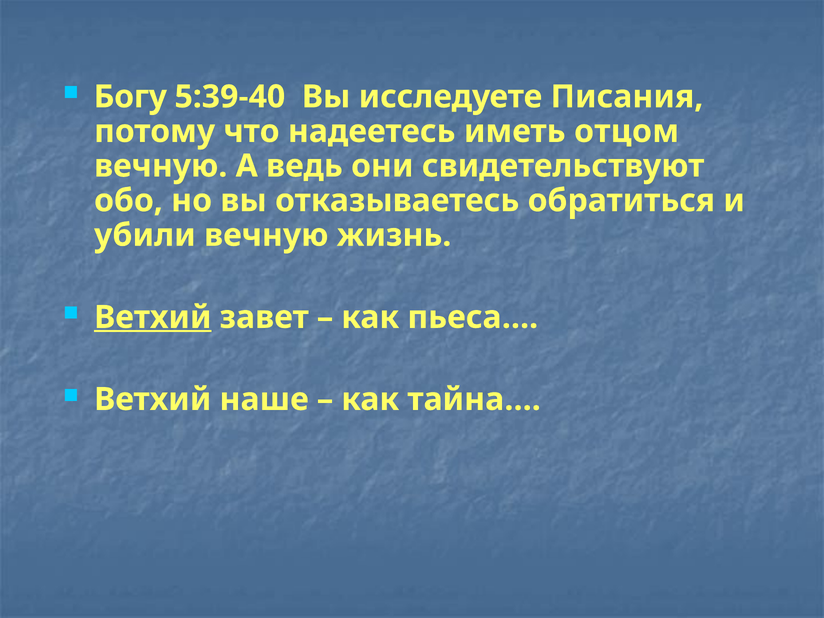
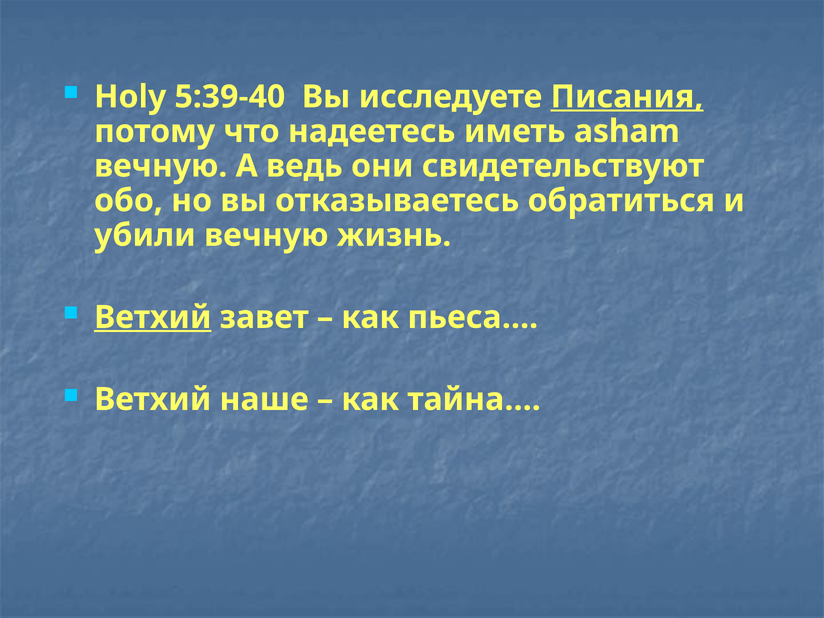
Богу: Богу -> Holy
Писания underline: none -> present
отцом: отцом -> asham
